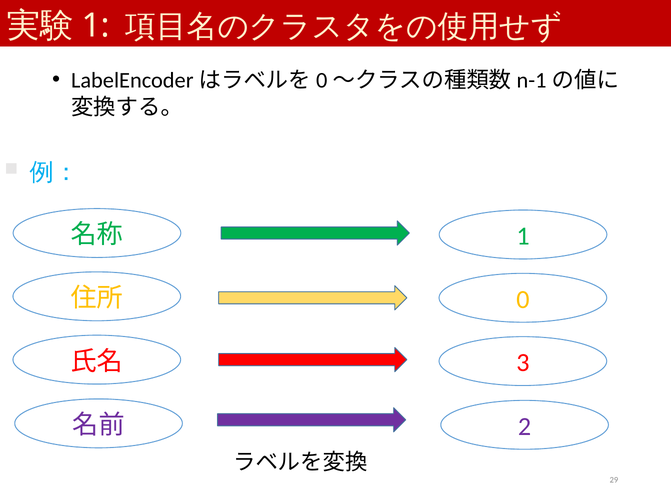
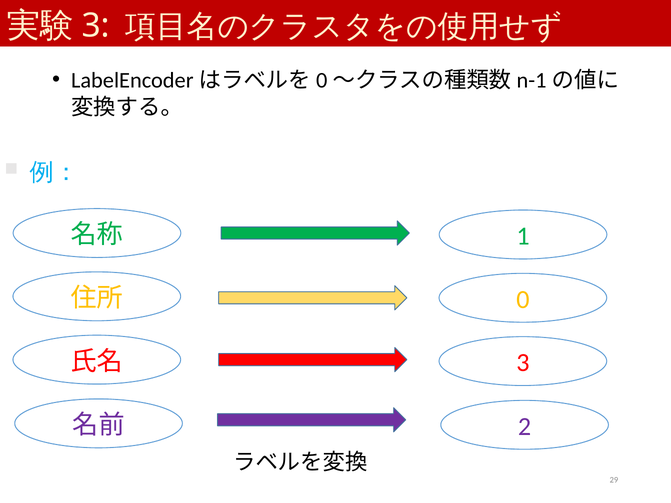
1 at (96, 26): 1 -> 3
